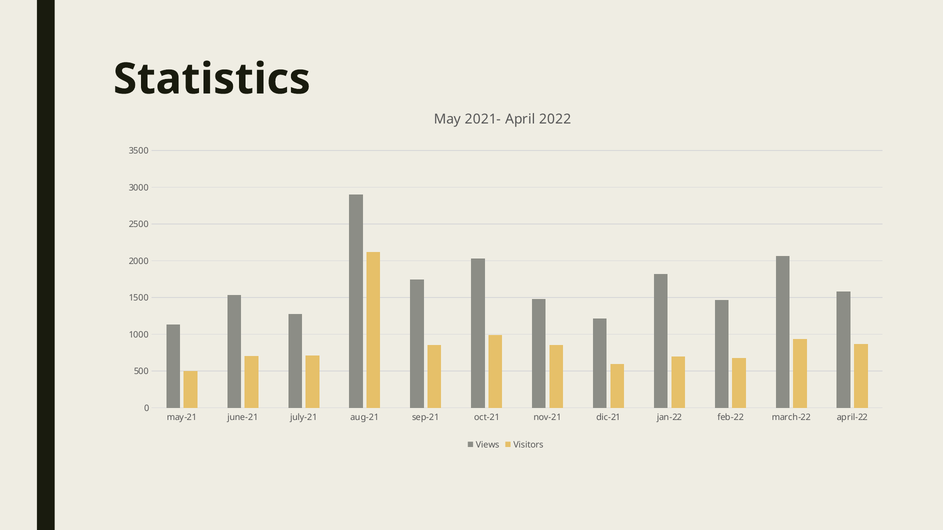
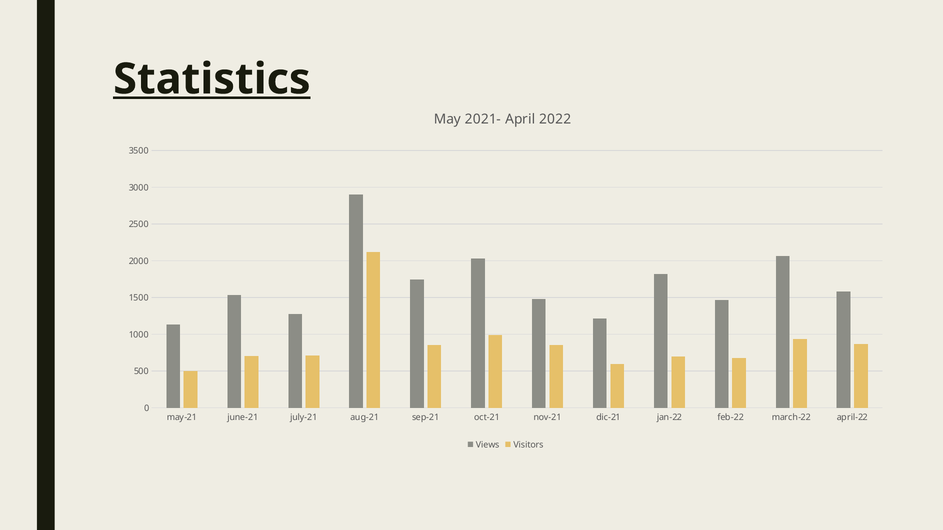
Statistics underline: none -> present
